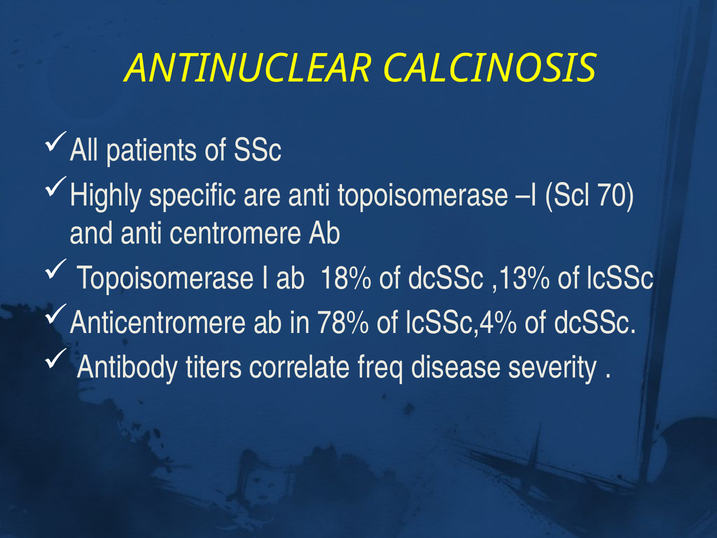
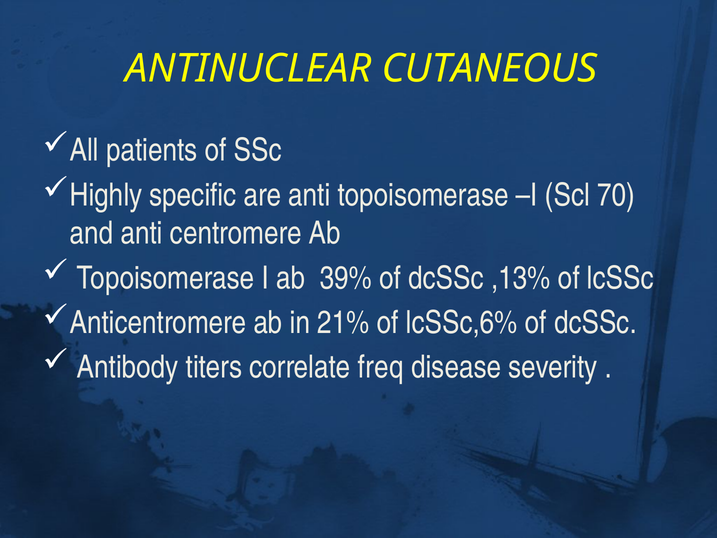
CALCINOSIS: CALCINOSIS -> CUTANEOUS
18%: 18% -> 39%
78%: 78% -> 21%
lcSSc,4%: lcSSc,4% -> lcSSc,6%
